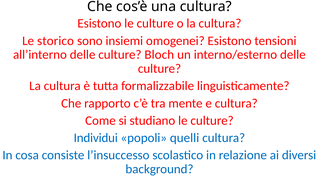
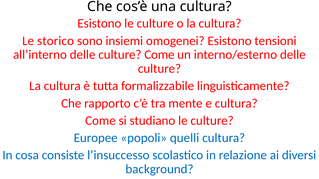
culture Bloch: Bloch -> Come
Individui: Individui -> Europee
